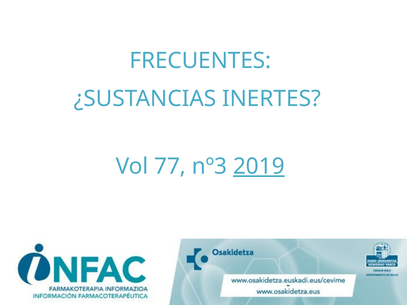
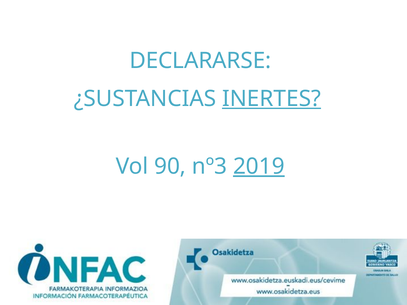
FRECUENTES: FRECUENTES -> DECLARARSE
INERTES underline: none -> present
77: 77 -> 90
